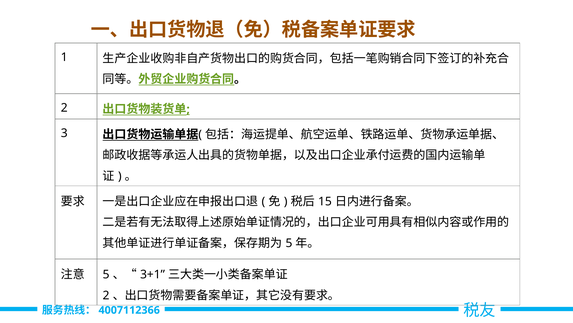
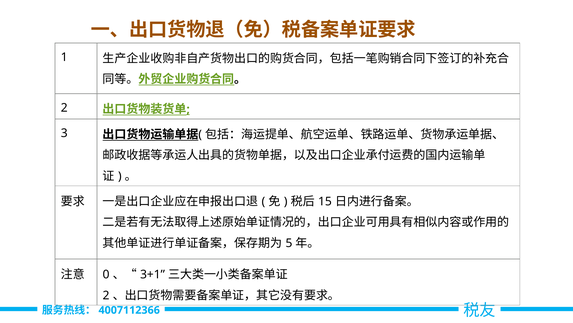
5 at (106, 274): 5 -> 0
